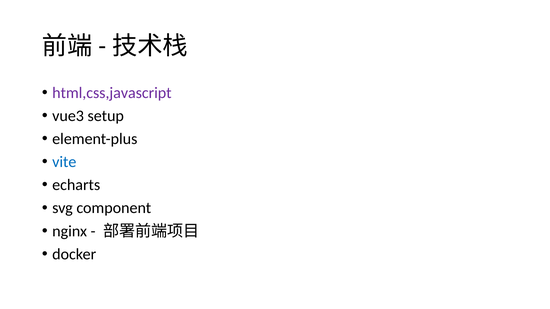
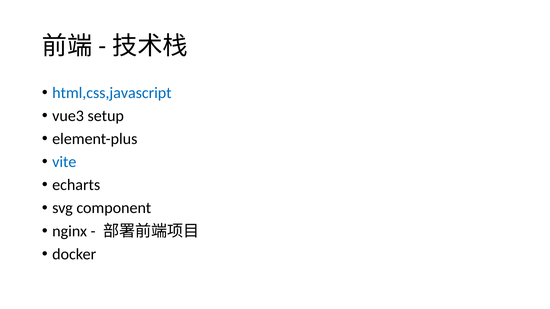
html,css,javascript colour: purple -> blue
